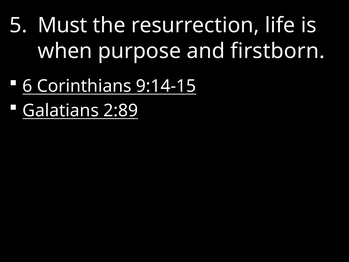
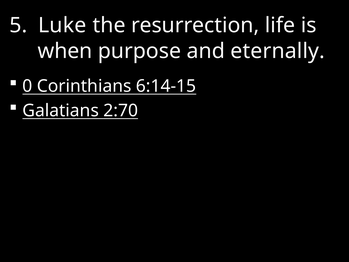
Must: Must -> Luke
firstborn: firstborn -> eternally
6: 6 -> 0
9:14-15: 9:14-15 -> 6:14-15
2:89: 2:89 -> 2:70
